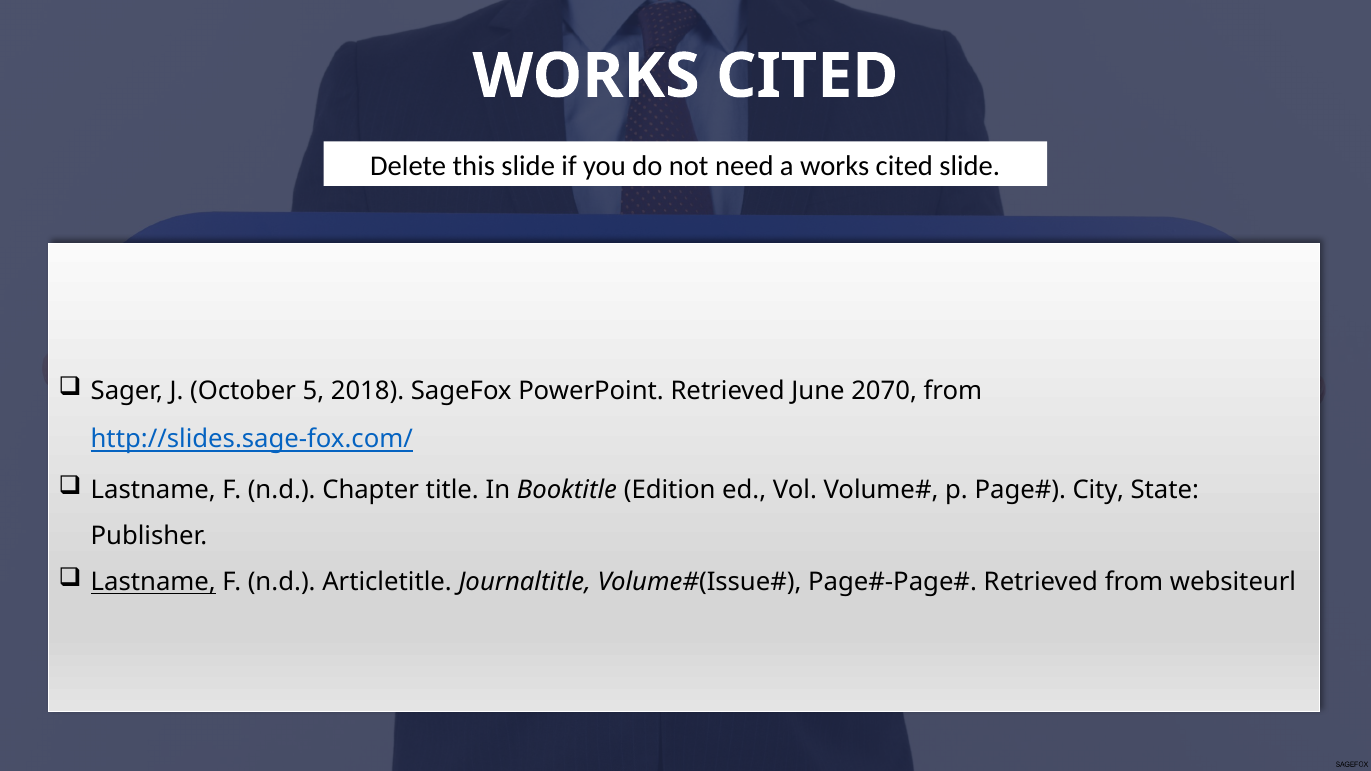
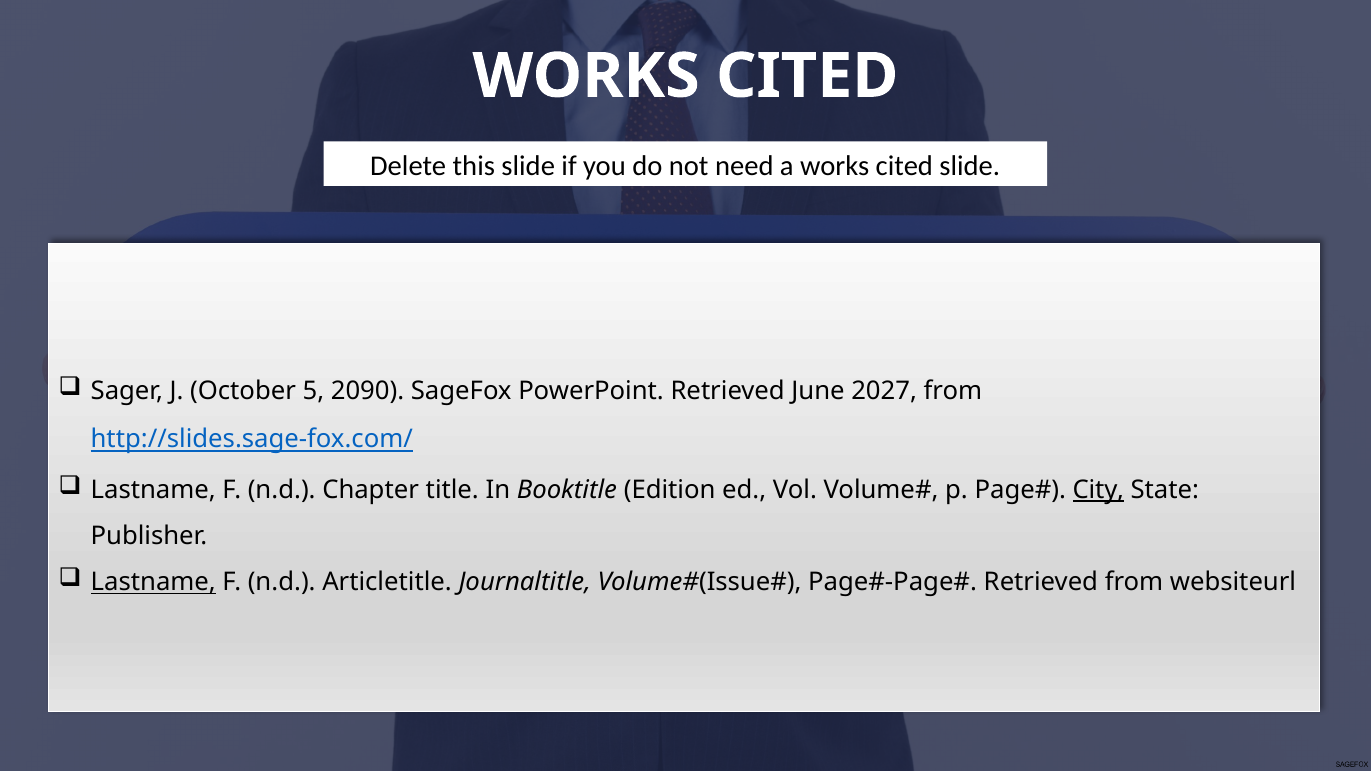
2018: 2018 -> 2090
2070: 2070 -> 2027
City underline: none -> present
